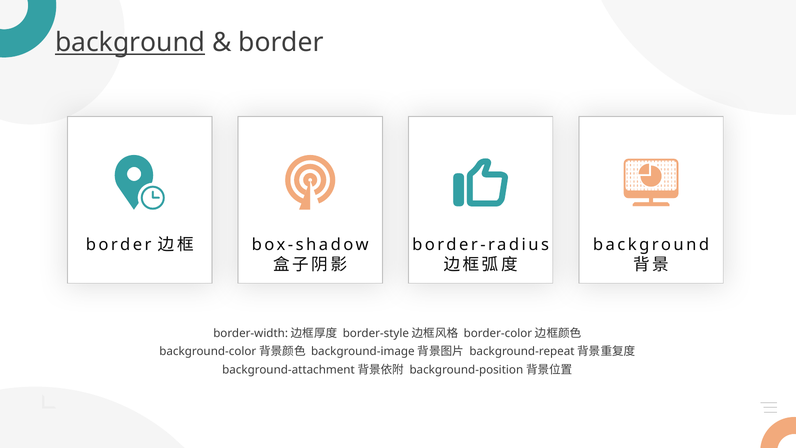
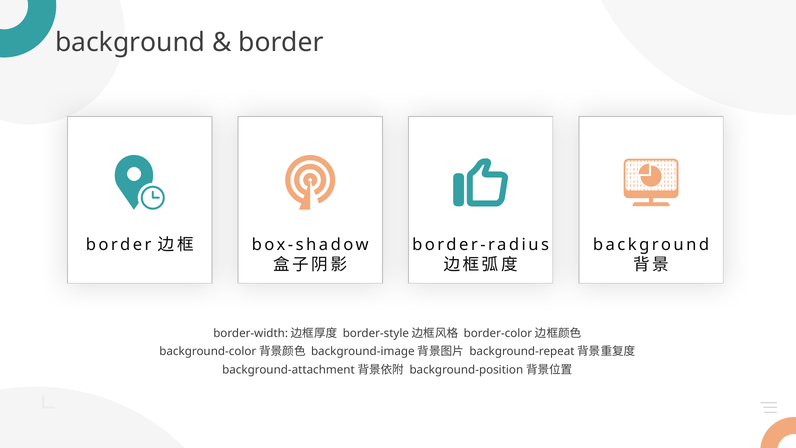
background at (130, 43) underline: present -> none
